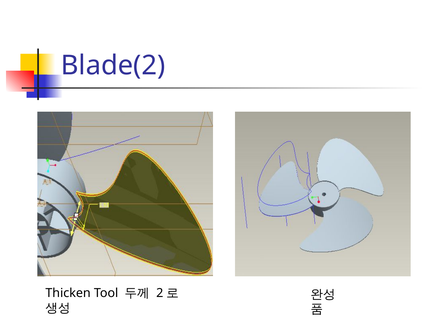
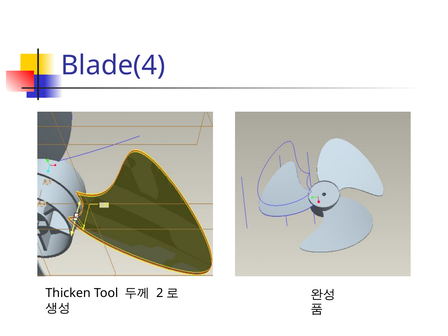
Blade(2: Blade(2 -> Blade(4
